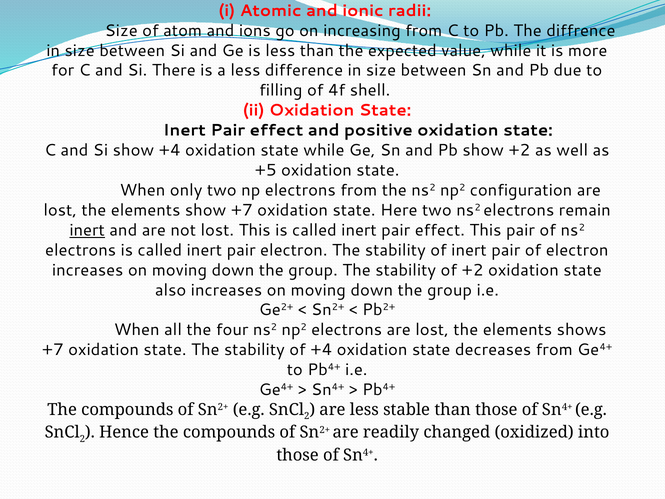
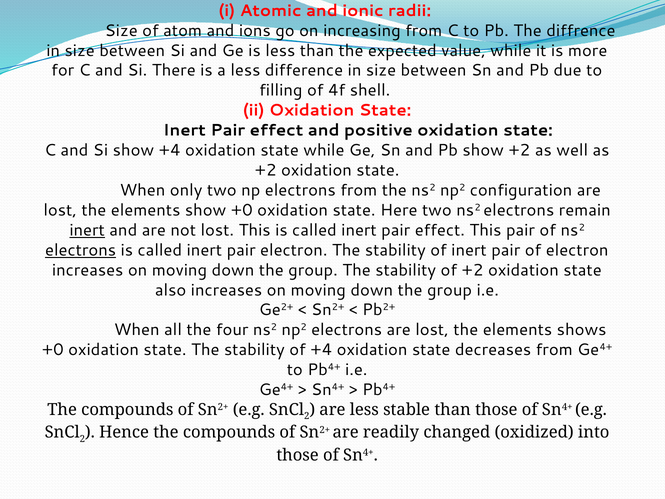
+5 at (266, 170): +5 -> +2
show +7: +7 -> +0
electrons at (81, 250) underline: none -> present
+7 at (53, 350): +7 -> +0
